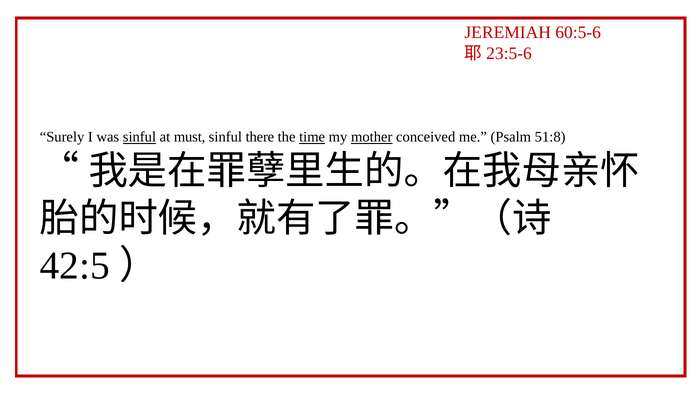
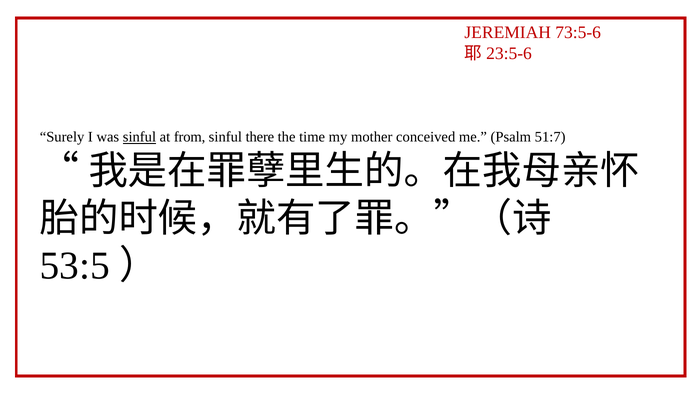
60:5-6: 60:5-6 -> 73:5-6
must: must -> from
time underline: present -> none
mother underline: present -> none
51:8: 51:8 -> 51:7
42:5: 42:5 -> 53:5
